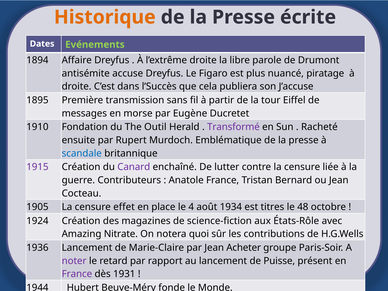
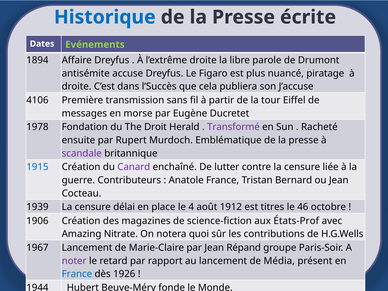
Historique colour: orange -> blue
1895: 1895 -> 4106
1910: 1910 -> 1978
Outil: Outil -> Droit
scandale colour: blue -> purple
1915 colour: purple -> blue
1905: 1905 -> 1939
effet: effet -> délai
1934: 1934 -> 1912
48: 48 -> 46
1924: 1924 -> 1906
États-Rôle: États-Rôle -> États-Prof
1936: 1936 -> 1967
Acheter: Acheter -> Répand
Puisse: Puisse -> Média
France at (77, 274) colour: purple -> blue
1931: 1931 -> 1926
